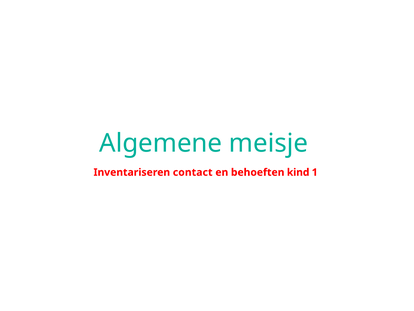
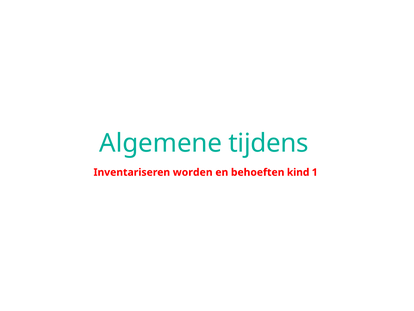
meisje: meisje -> tijdens
contact: contact -> worden
